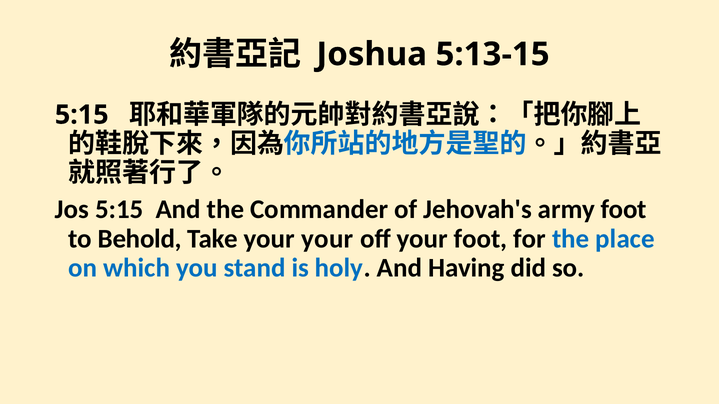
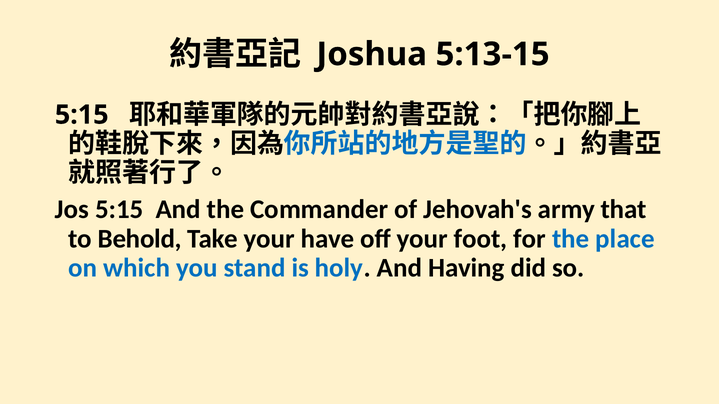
army foot: foot -> that
your your: your -> have
